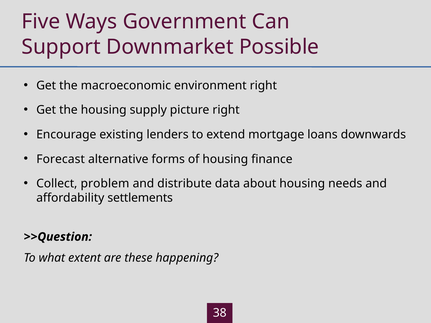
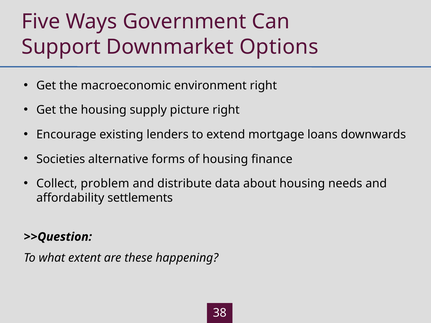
Possible: Possible -> Options
Forecast: Forecast -> Societies
